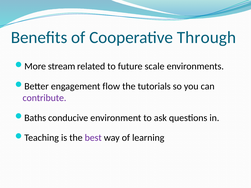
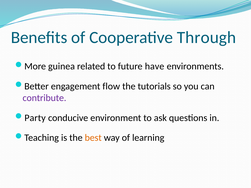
stream: stream -> guinea
scale: scale -> have
Baths: Baths -> Party
best colour: purple -> orange
